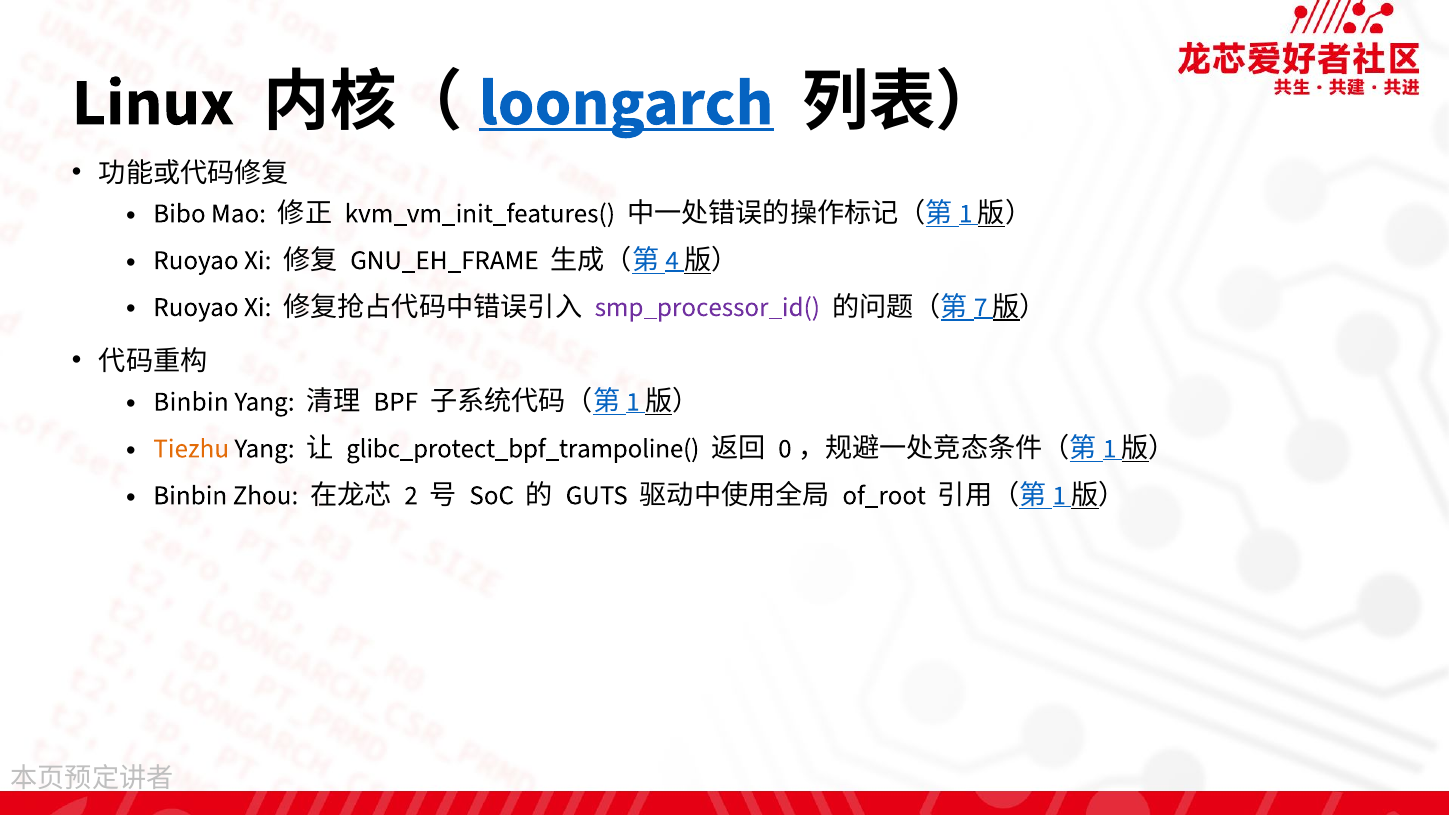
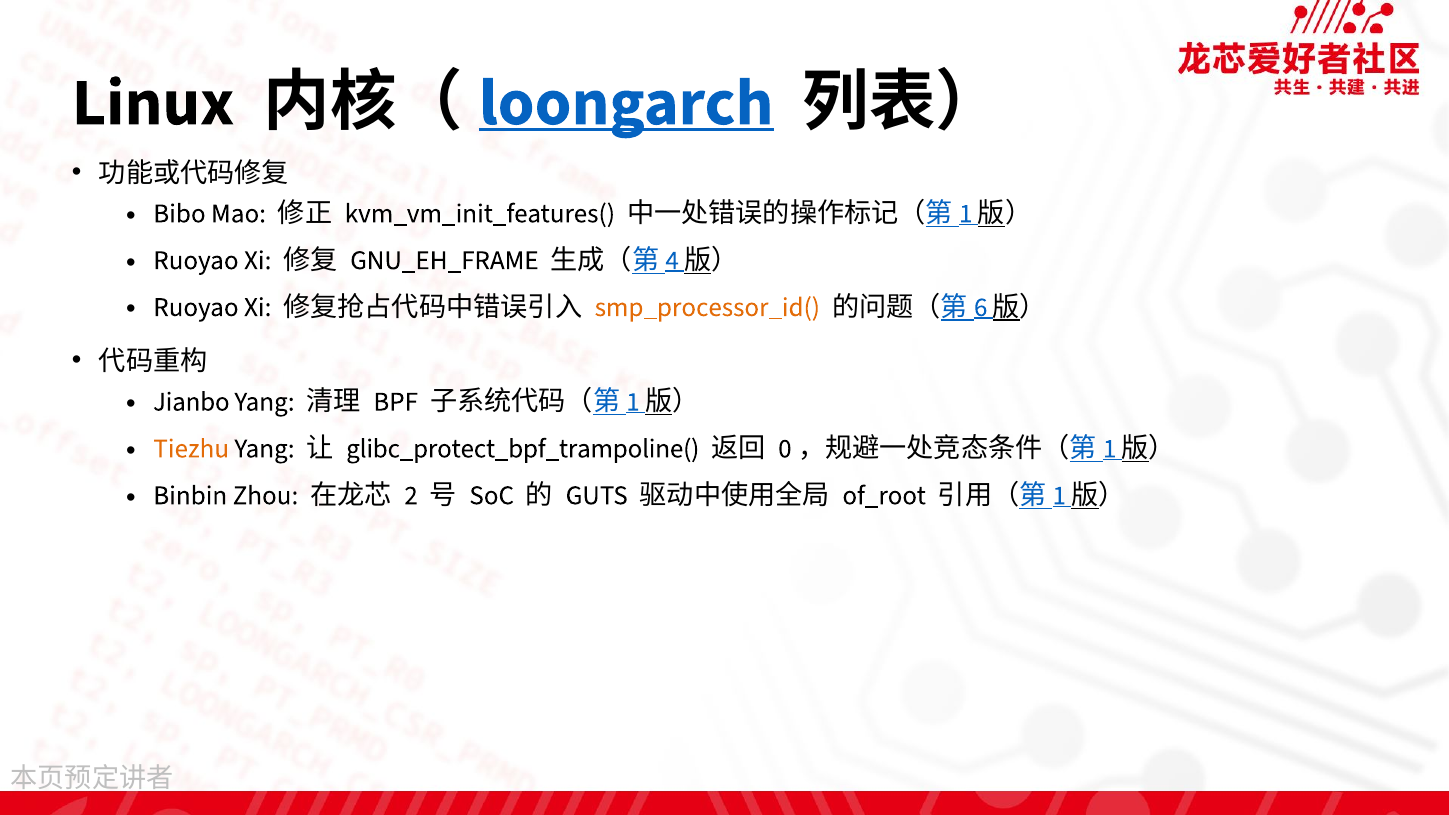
smp_processor_id( colour: purple -> orange
7: 7 -> 6
Binbin at (191, 402): Binbin -> Jianbo
